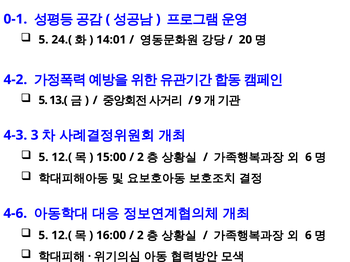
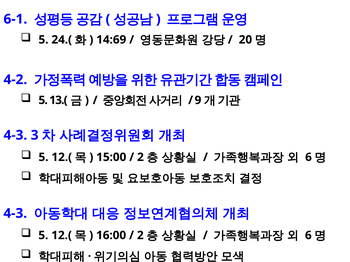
0-1: 0-1 -> 6-1
14:01: 14:01 -> 14:69
4-6 at (15, 214): 4-6 -> 4-3
